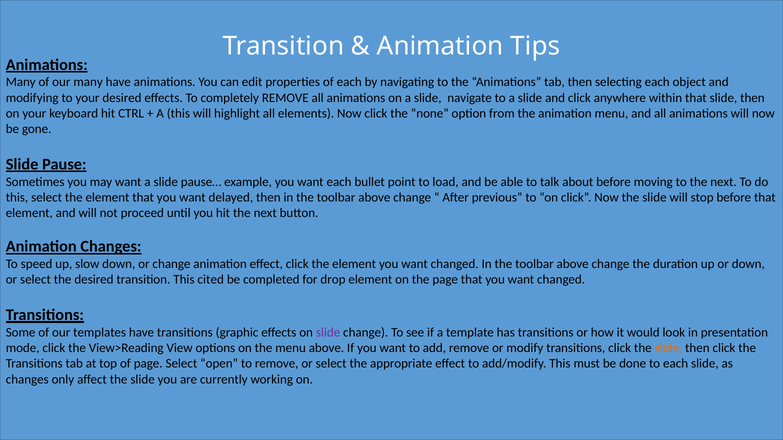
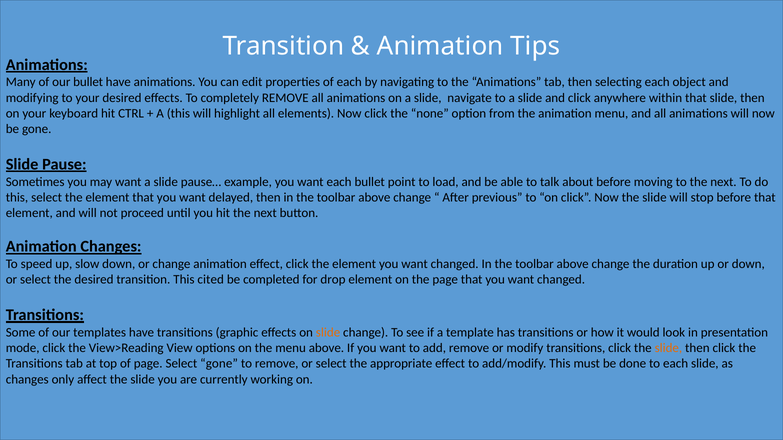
our many: many -> bullet
slide at (328, 333) colour: purple -> orange
Select open: open -> gone
